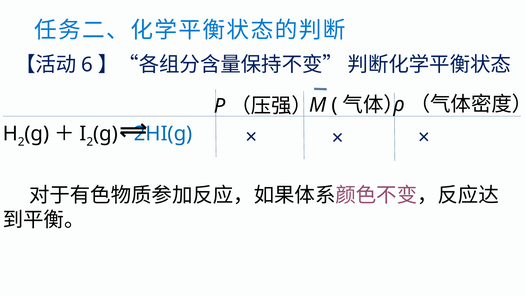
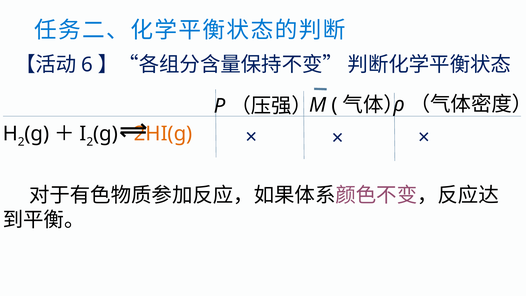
2HI(g colour: blue -> orange
